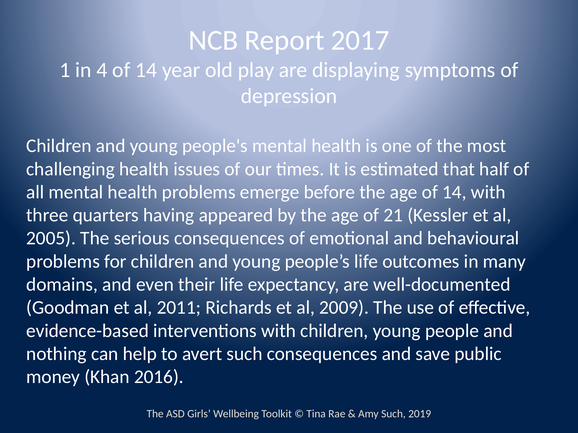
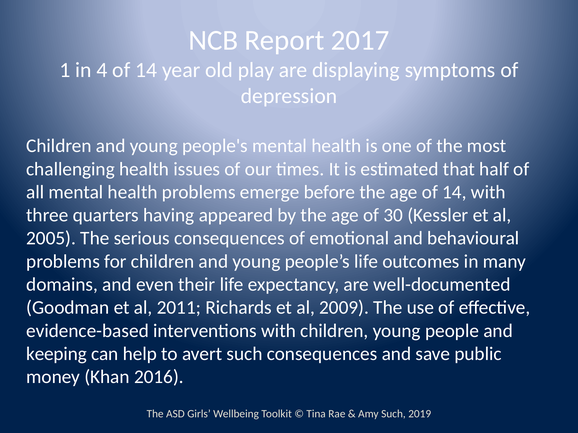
21: 21 -> 30
nothing: nothing -> keeping
